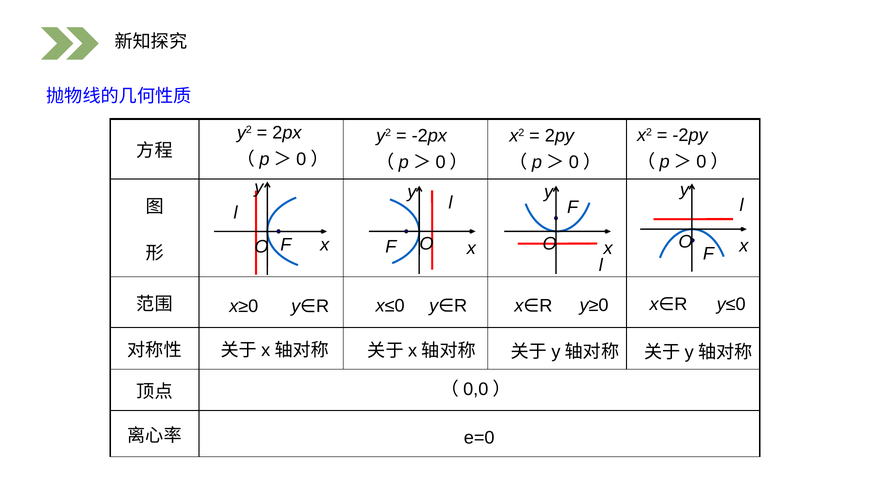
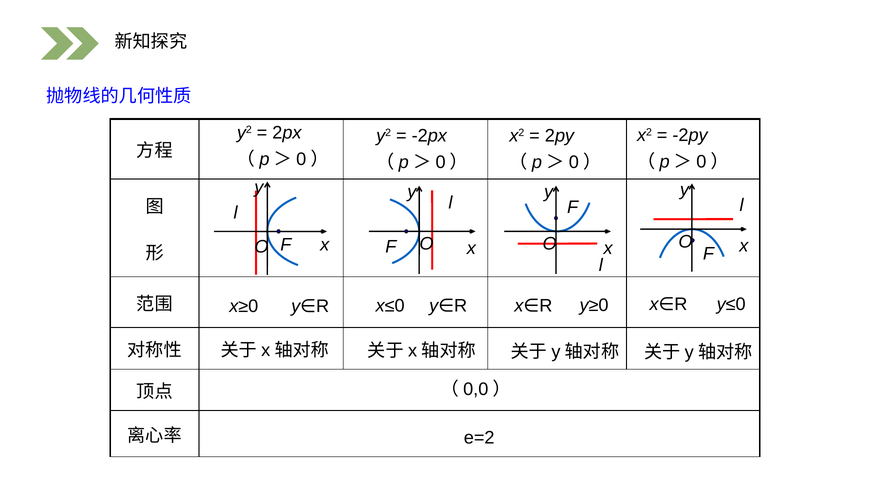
e=0: e=0 -> e=2
